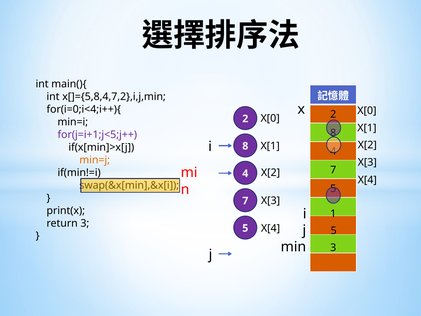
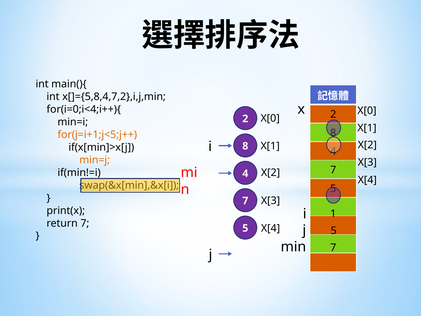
for(j=i+1;j<5;j++ colour: purple -> orange
return 3: 3 -> 7
min 3: 3 -> 7
